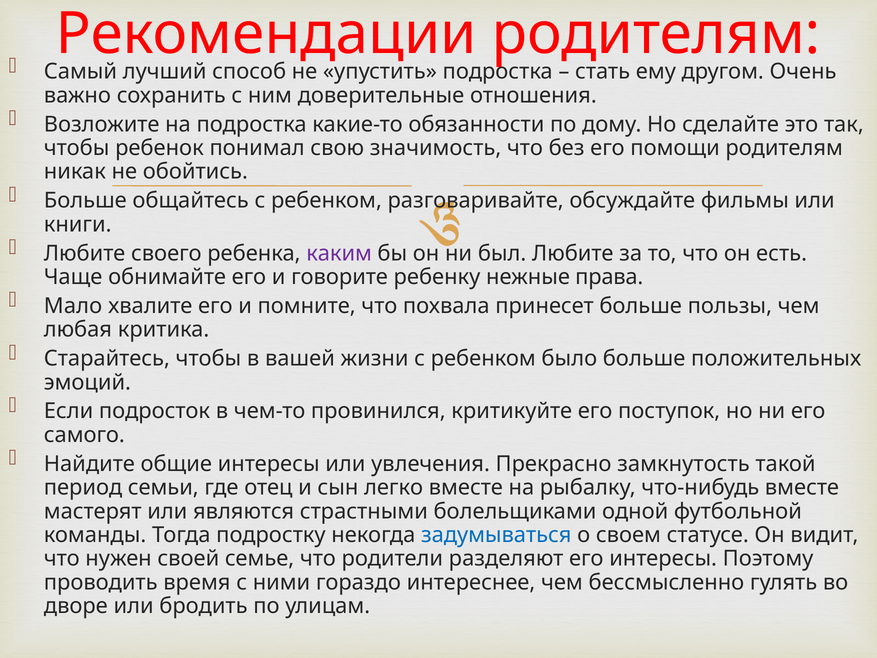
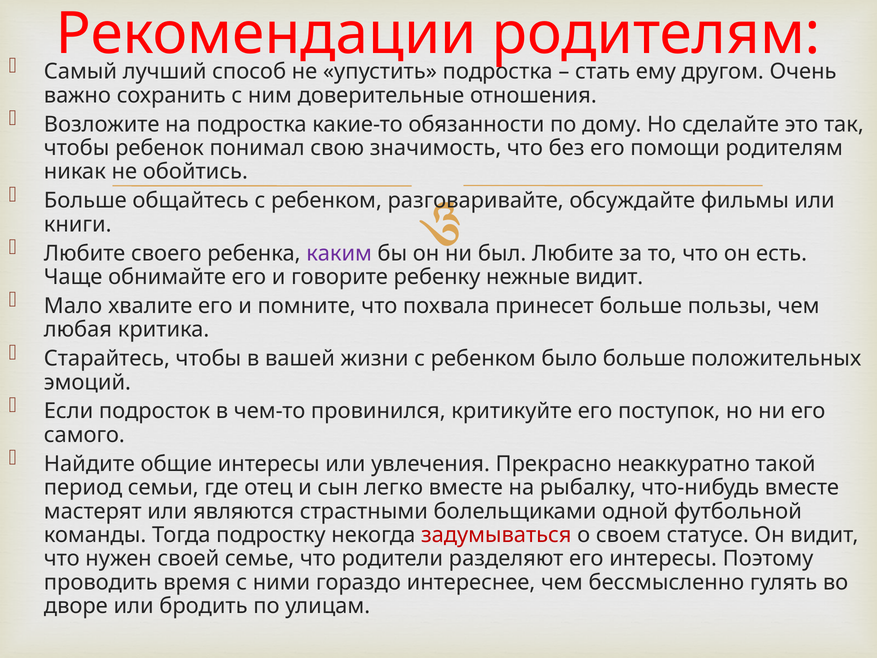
нежные права: права -> видит
замкнутость: замкнутость -> неаккуратно
задумываться colour: blue -> red
